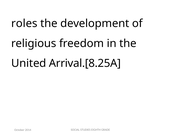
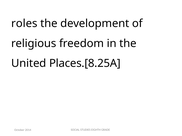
Arrival.[8.25A: Arrival.[8.25A -> Places.[8.25A
